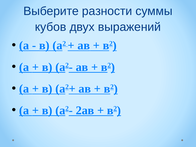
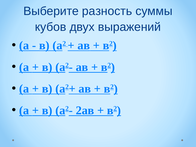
разности: разности -> разность
